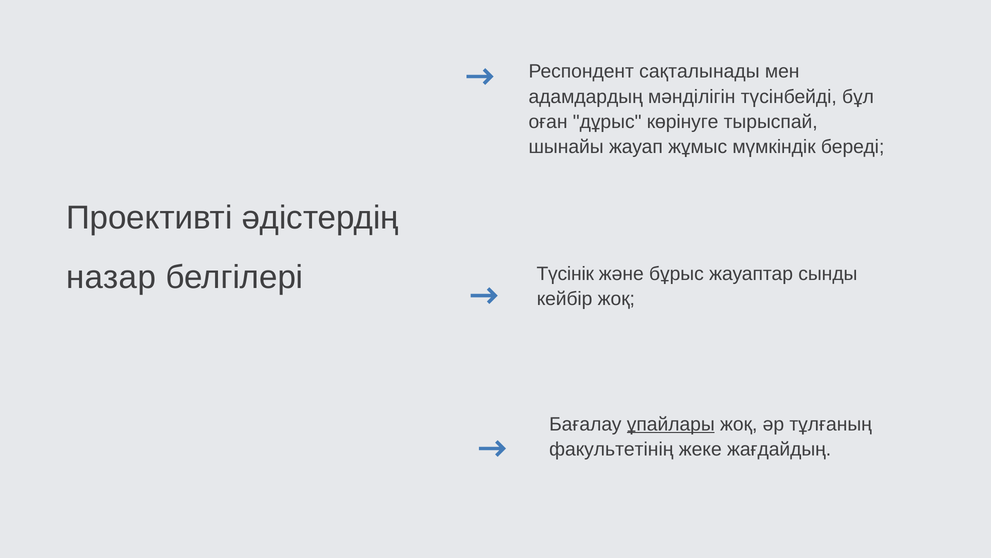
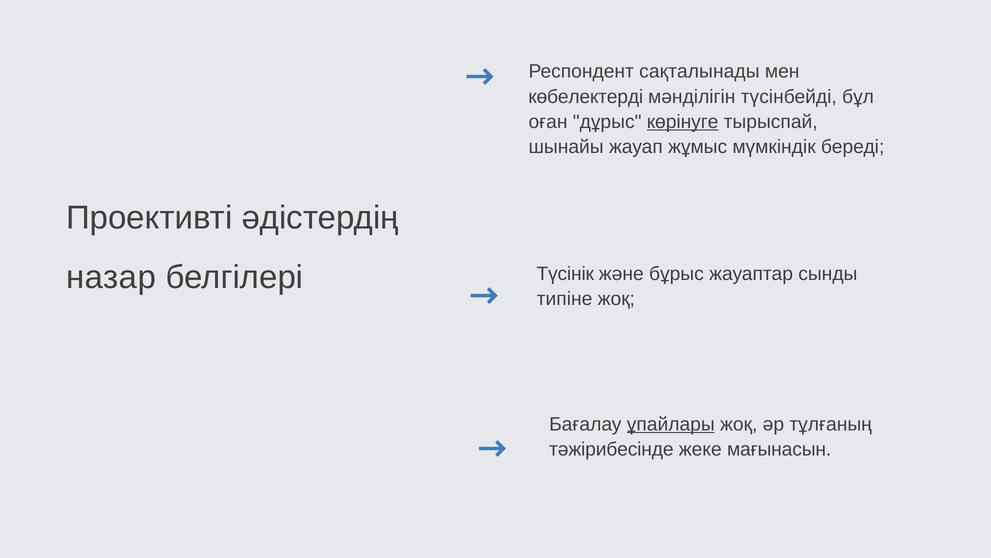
адамдардың: адамдардың -> көбелектерді
көрінуге underline: none -> present
кейбір: кейбір -> типіне
факультетінің: факультетінің -> тәжірибесінде
жағдайдың: жағдайдың -> мағынасын
